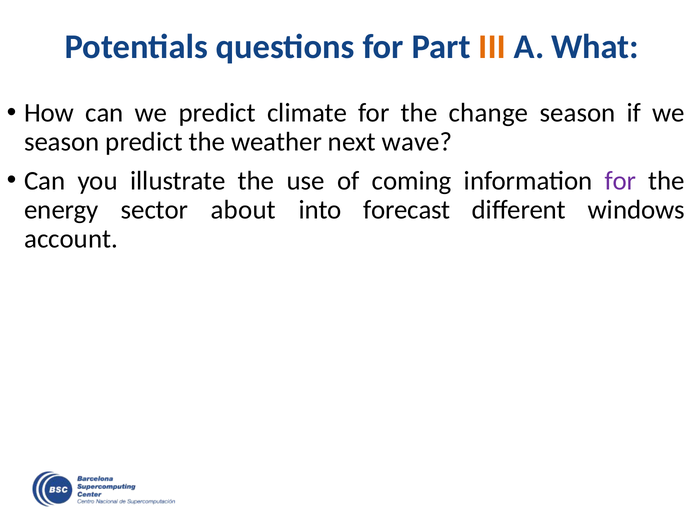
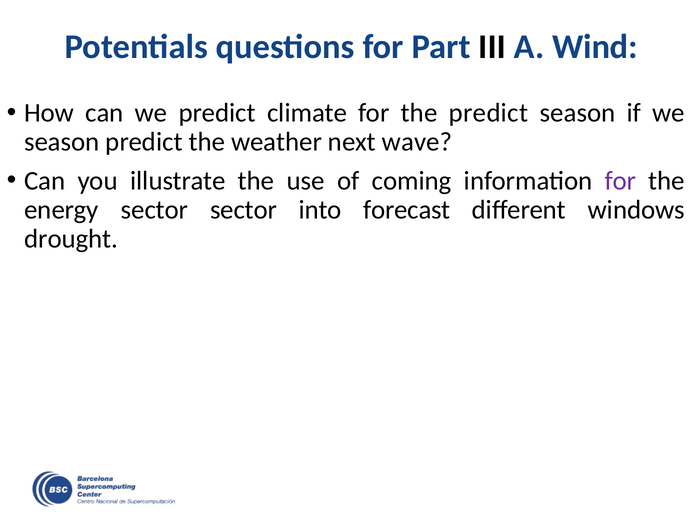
III colour: orange -> black
What: What -> Wind
the change: change -> predict
sector about: about -> sector
account: account -> drought
